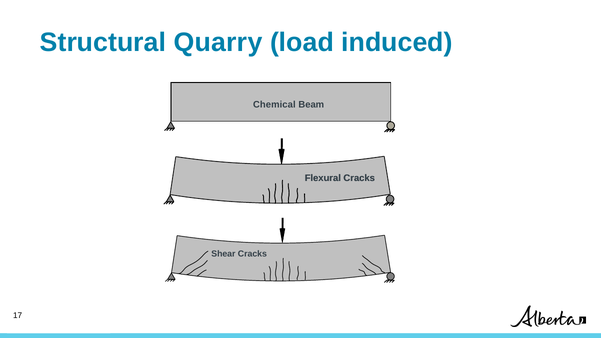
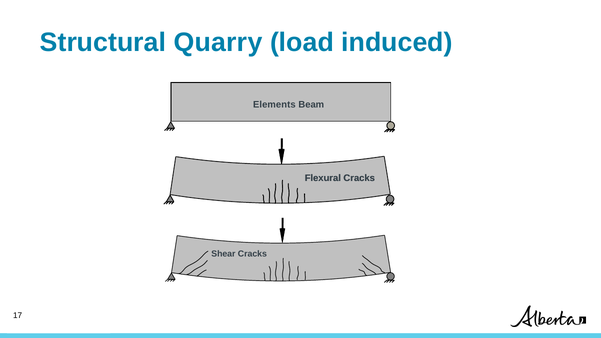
Chemical: Chemical -> Elements
